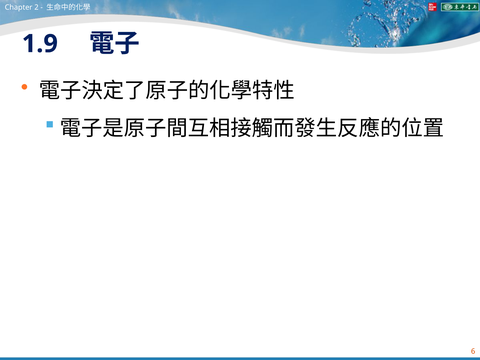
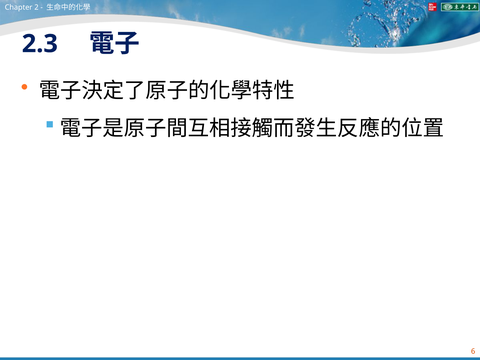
1.9: 1.9 -> 2.3
